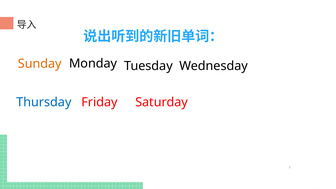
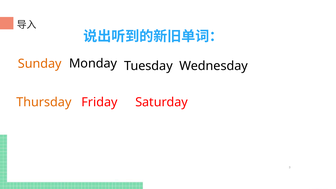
Thursday colour: blue -> orange
